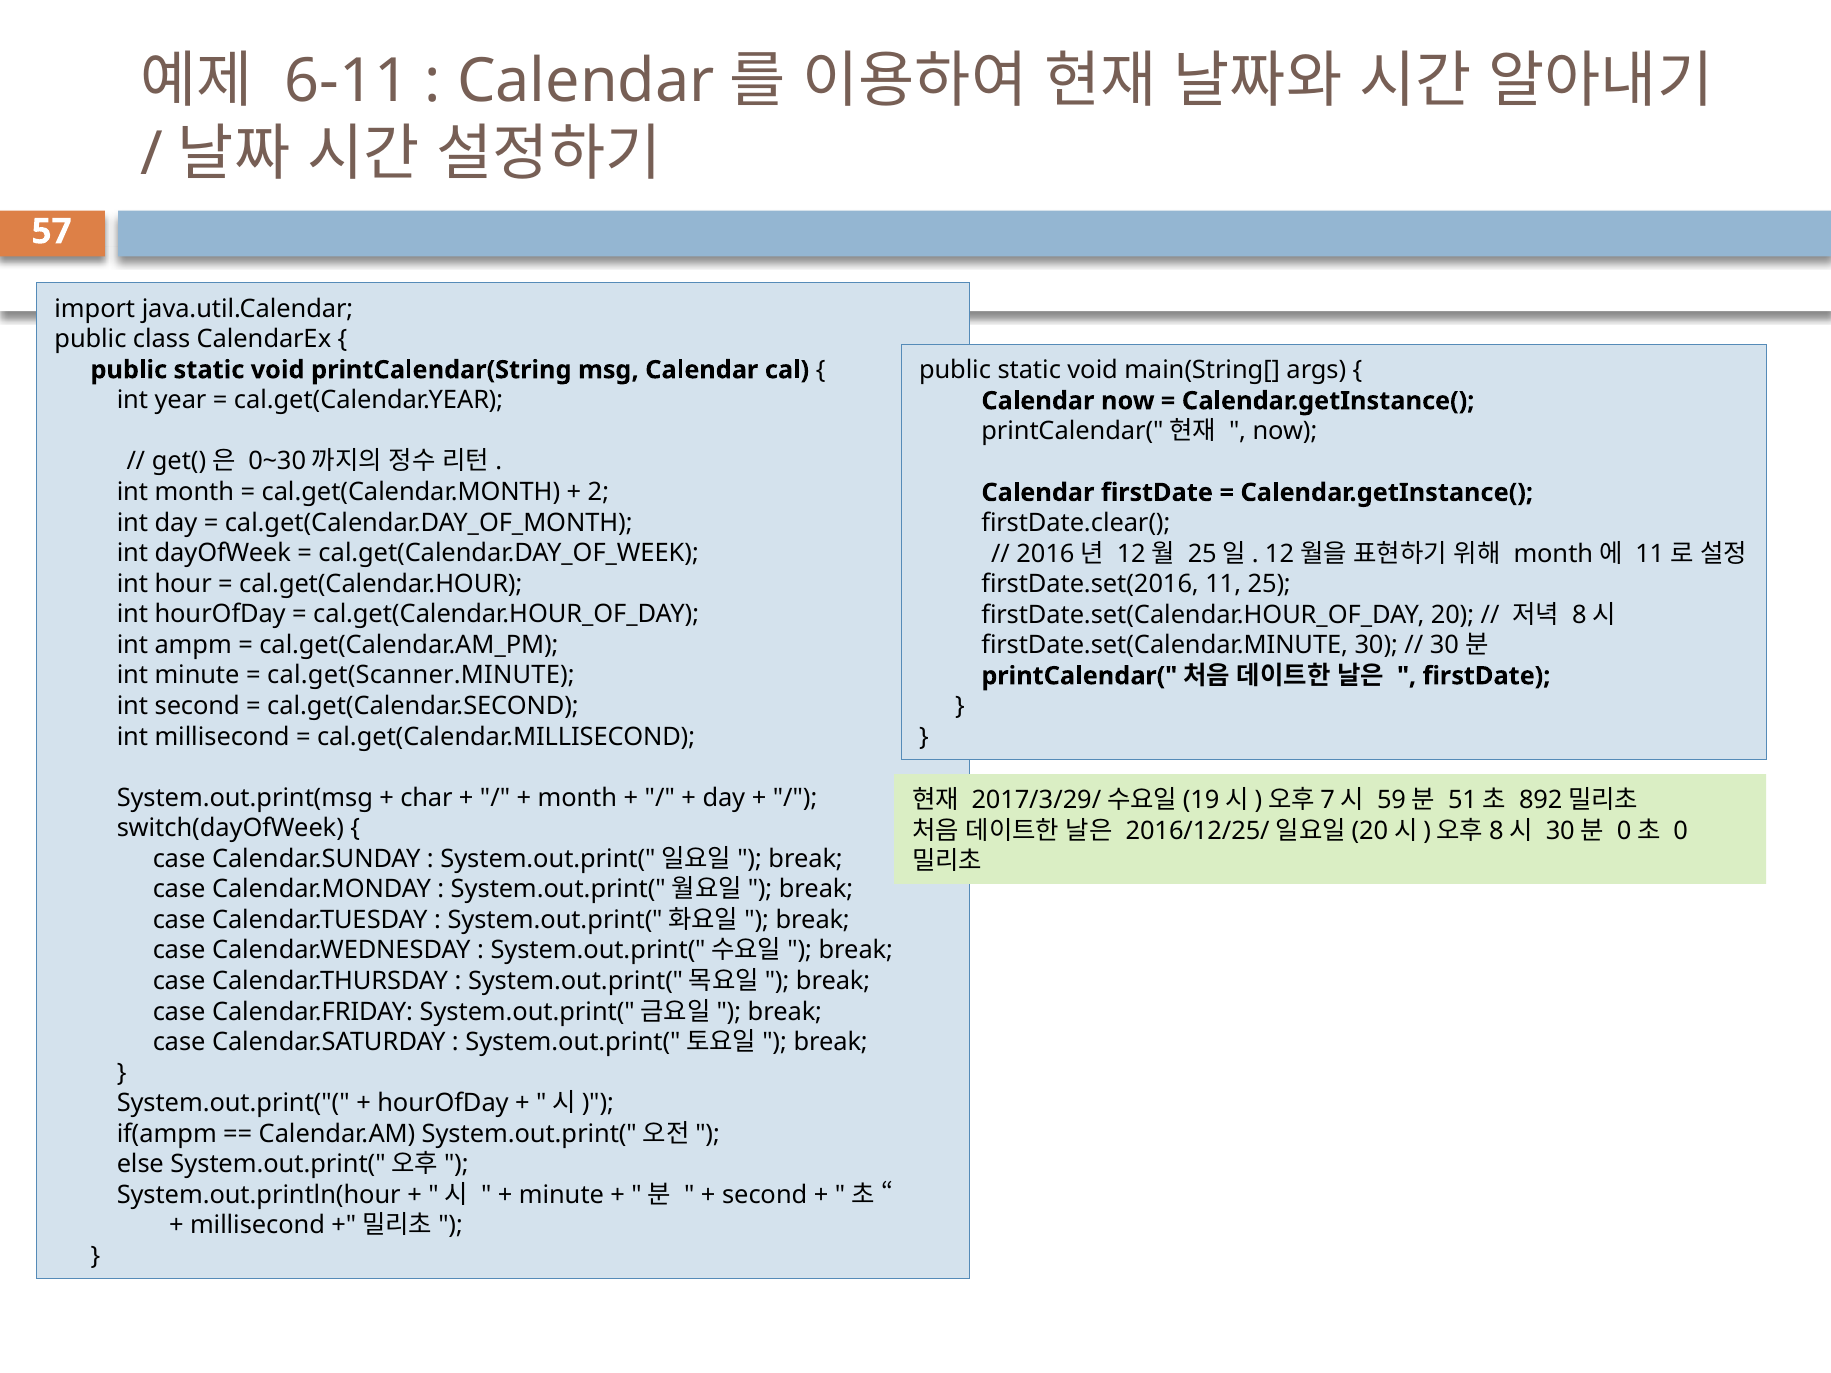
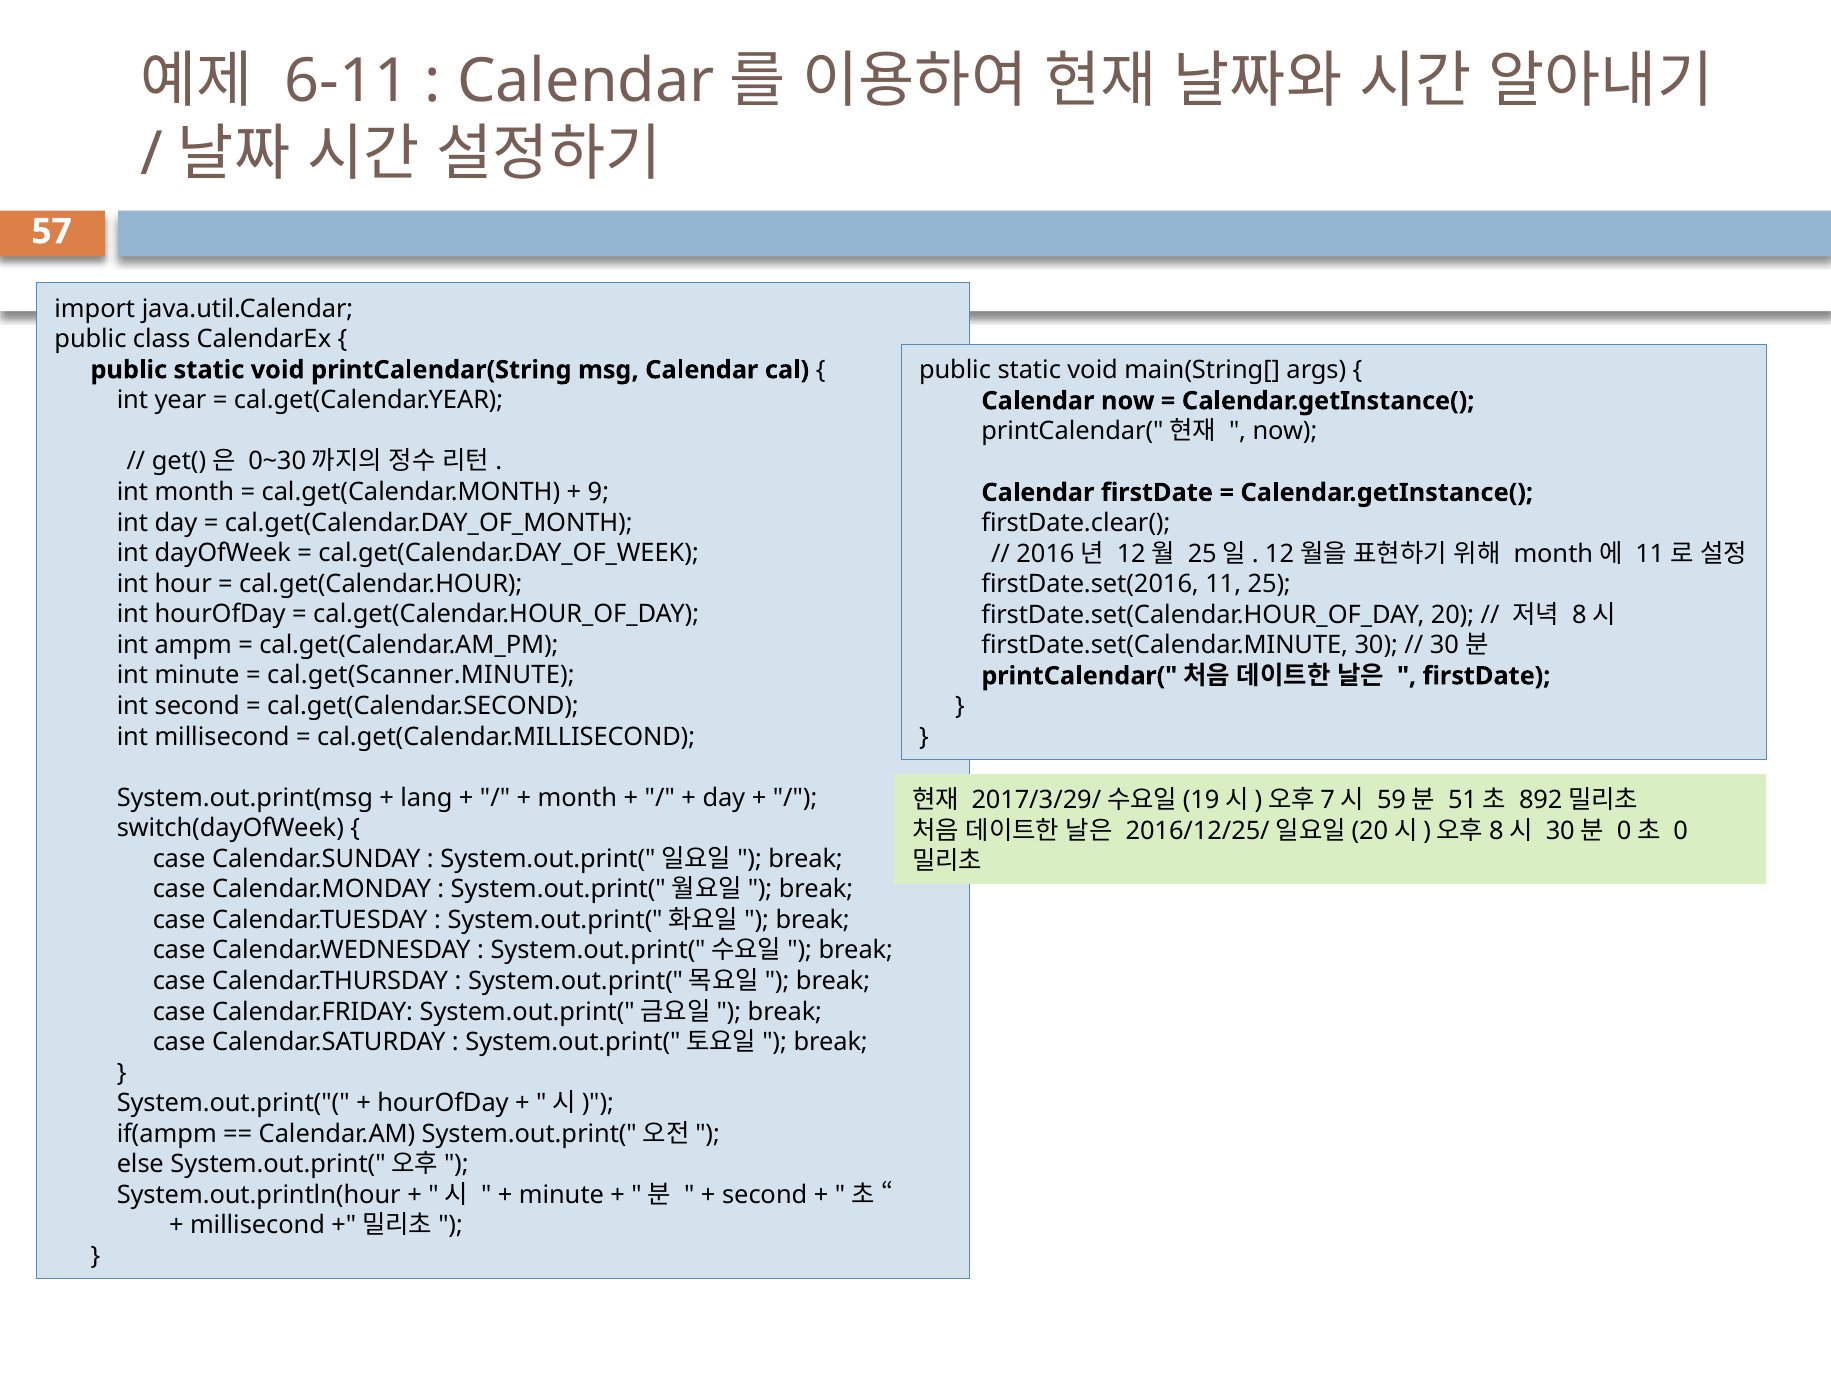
2: 2 -> 9
char: char -> lang
